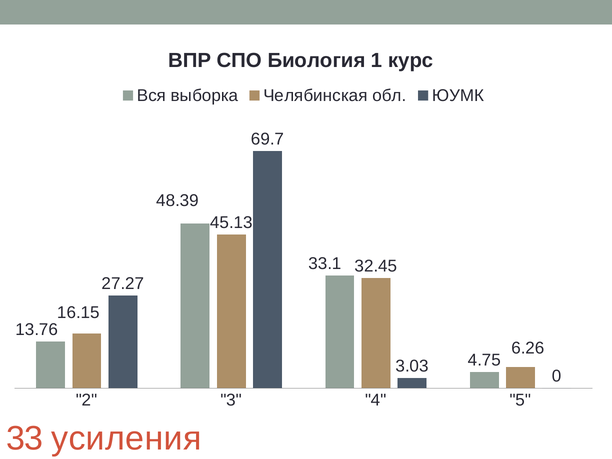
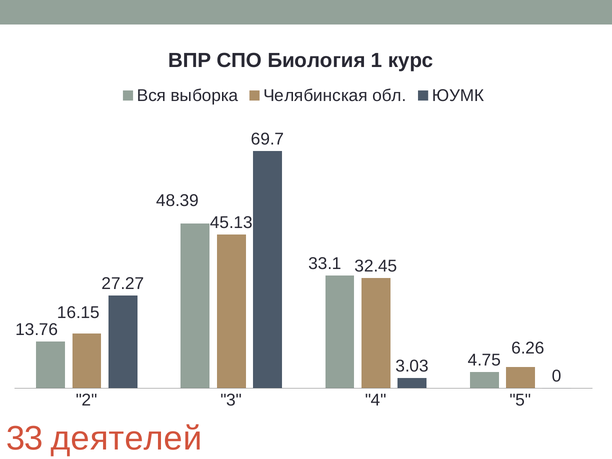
усиления: усиления -> деятелей
